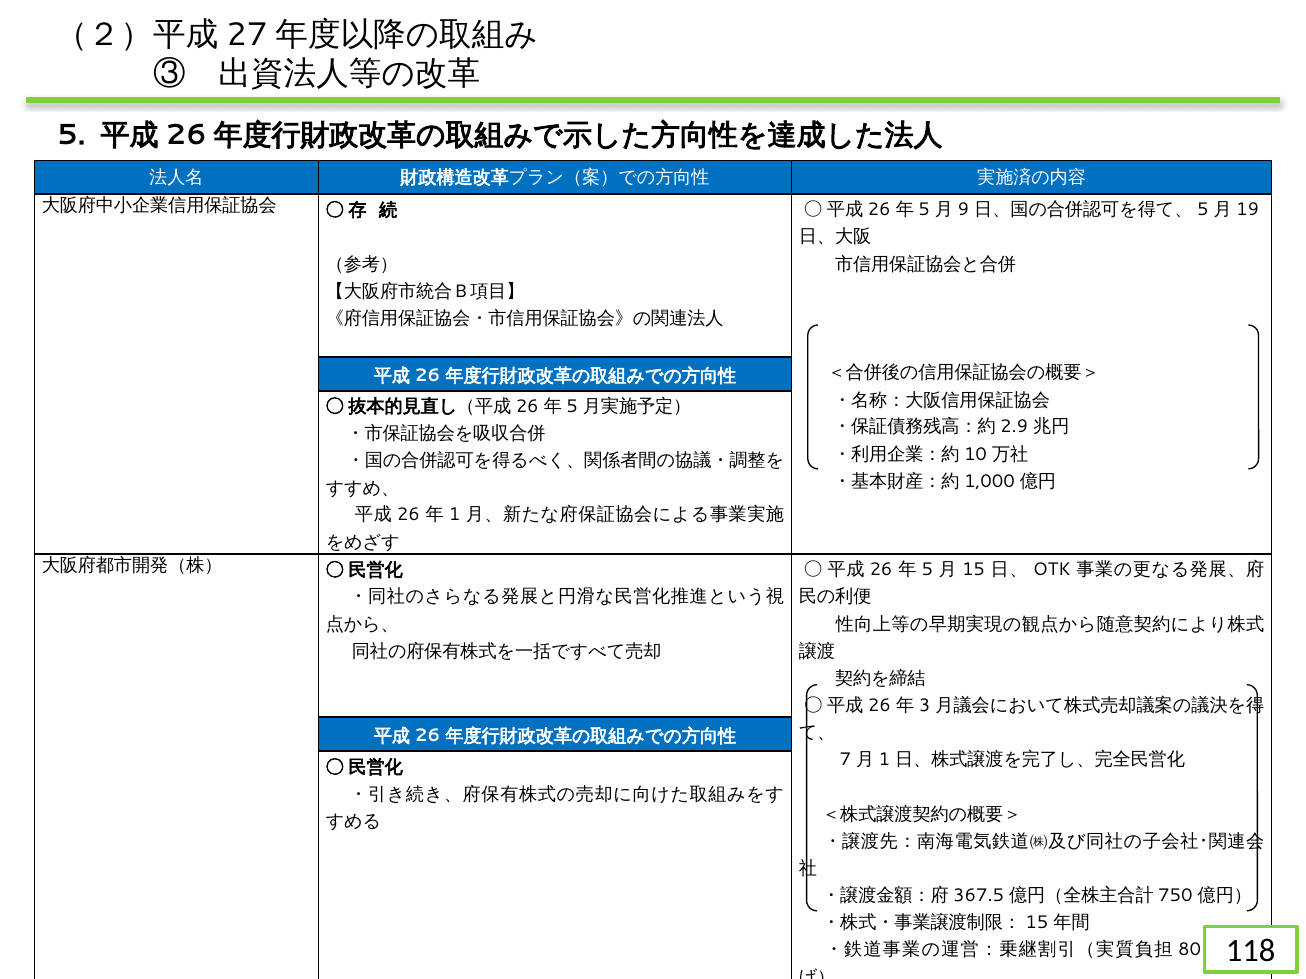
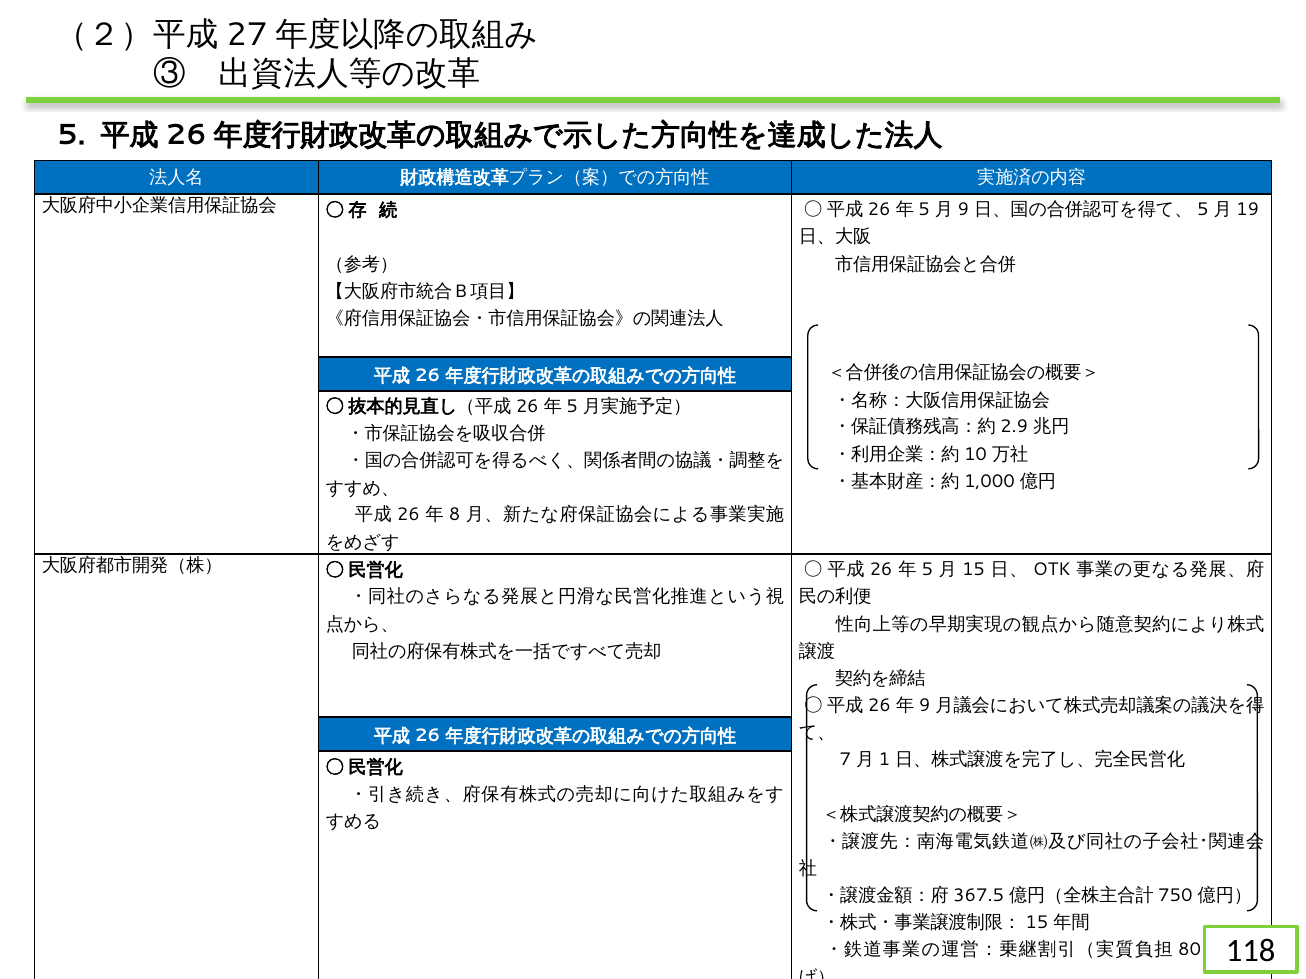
1: 1 -> 8
3: 3 -> 9
